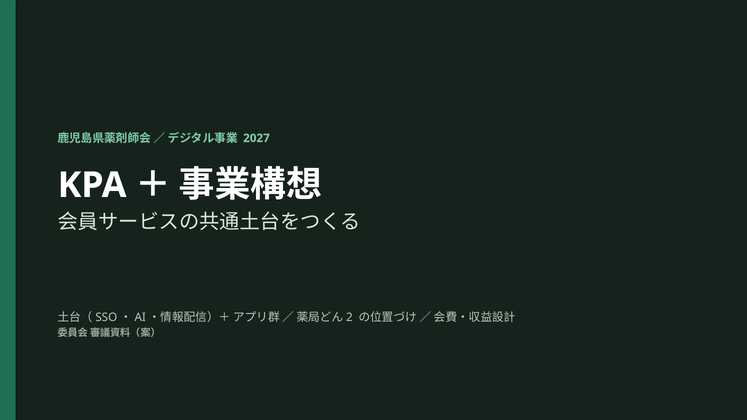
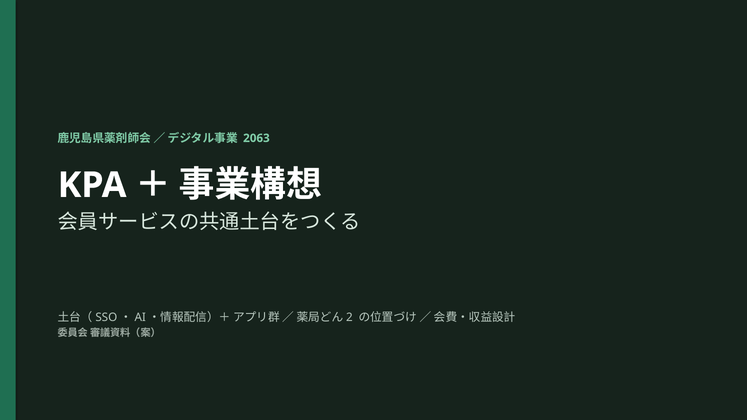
2027: 2027 -> 2063
